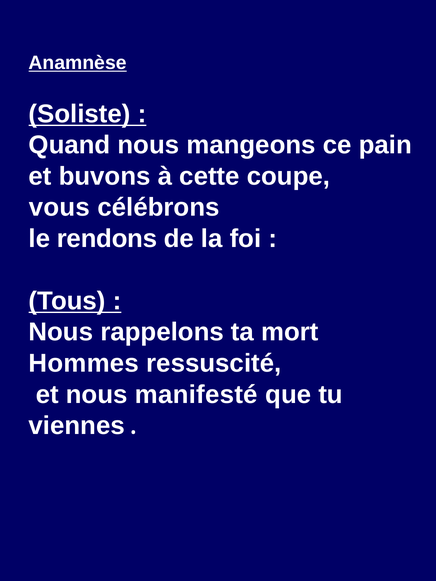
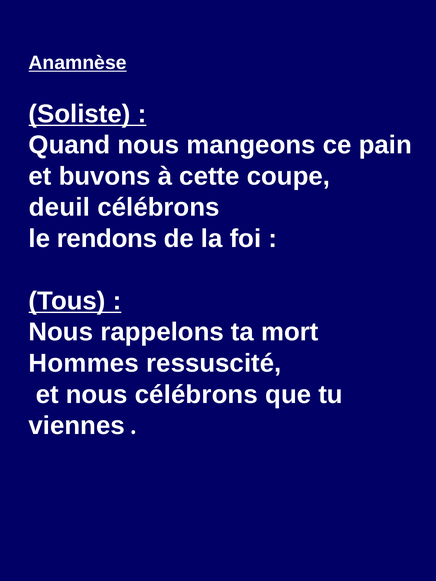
vous: vous -> deuil
nous manifesté: manifesté -> célébrons
